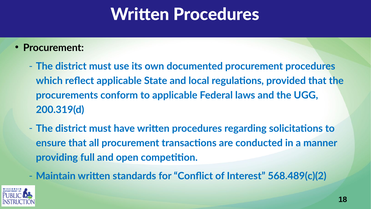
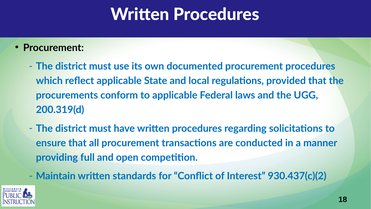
568.489(c)(2: 568.489(c)(2 -> 930.437(c)(2
